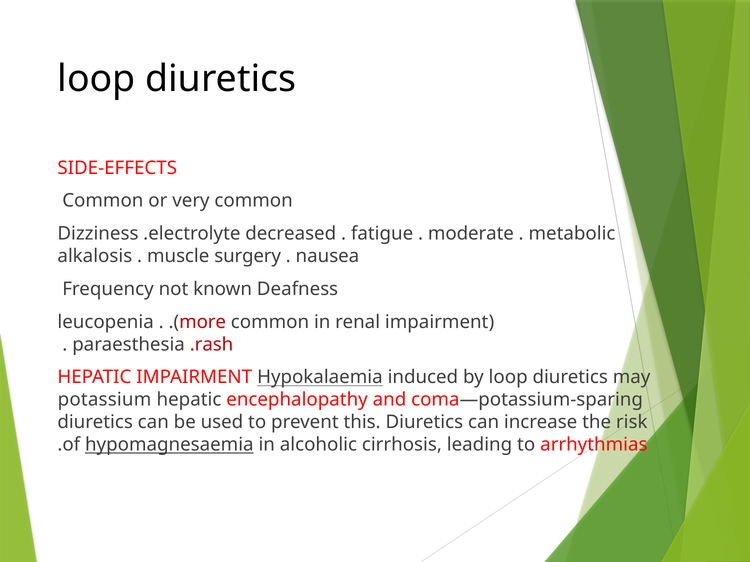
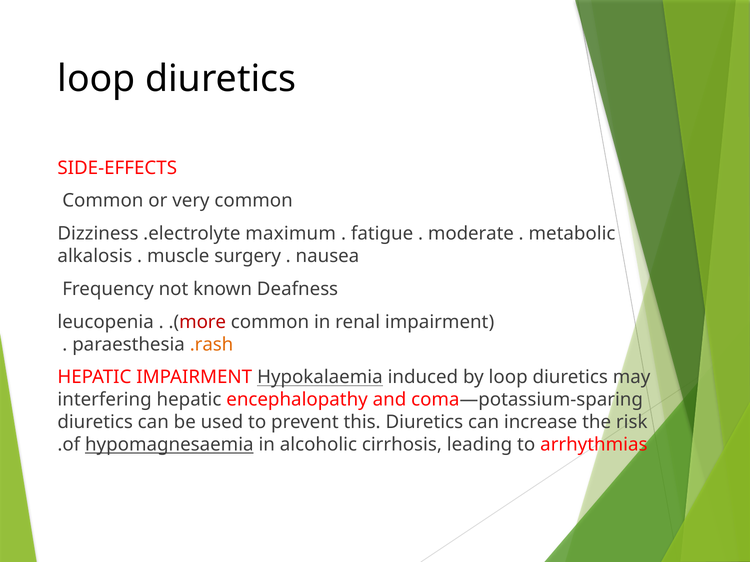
decreased: decreased -> maximum
.rash colour: red -> orange
potassium: potassium -> interfering
